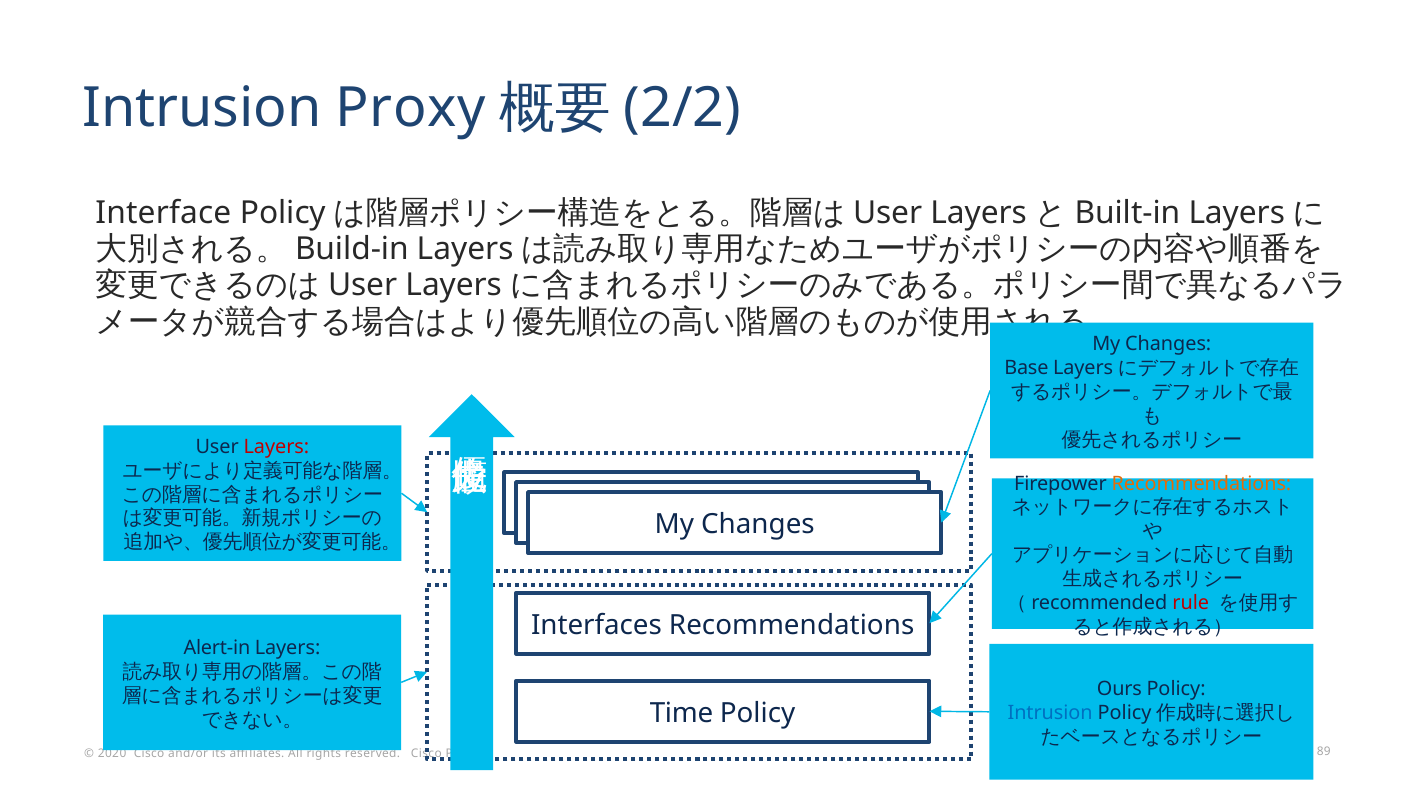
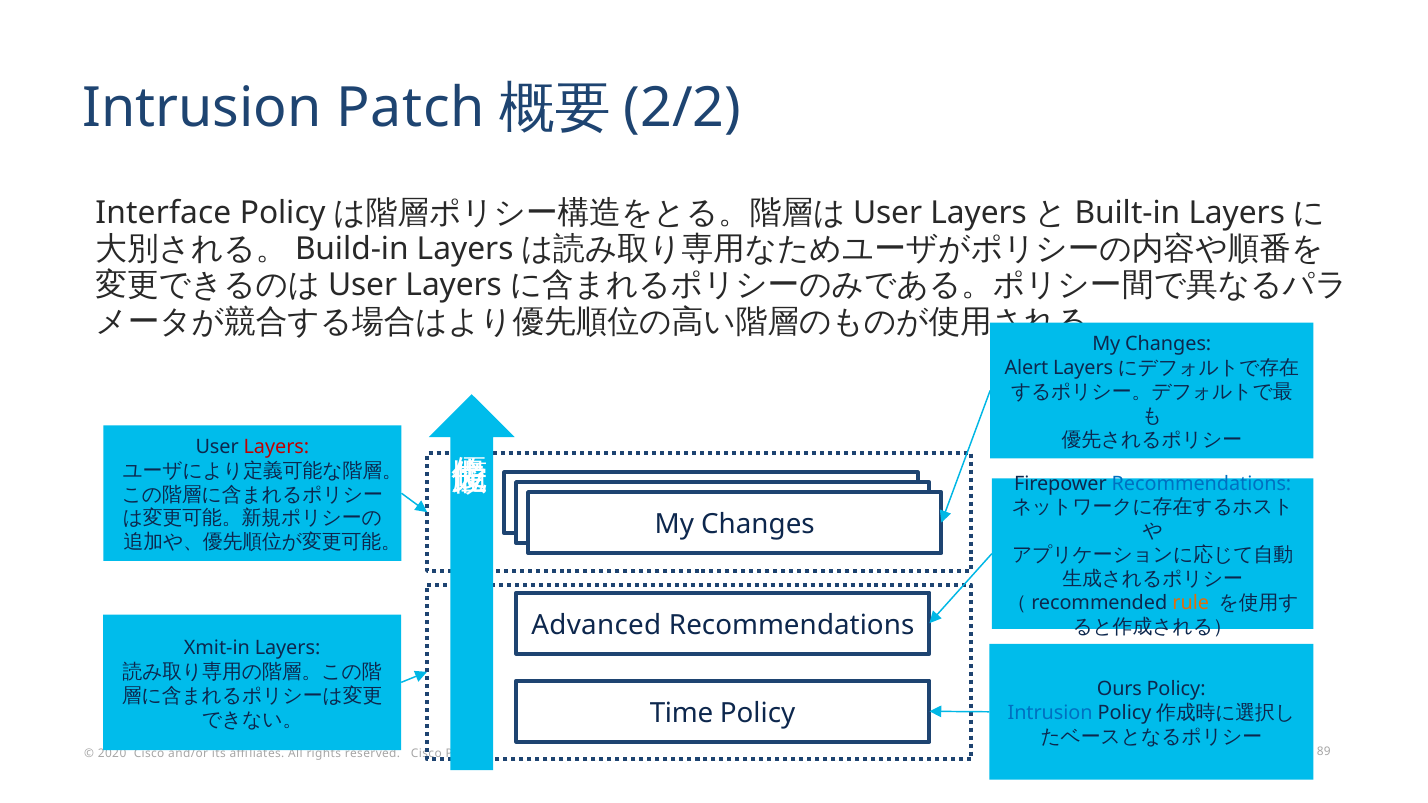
Proxy: Proxy -> Patch
Base: Base -> Alert
Recommendations at (1202, 484) colour: orange -> blue
rule colour: red -> orange
Interfaces: Interfaces -> Advanced
Alert-in: Alert-in -> Xmit-in
